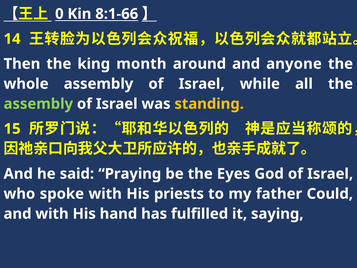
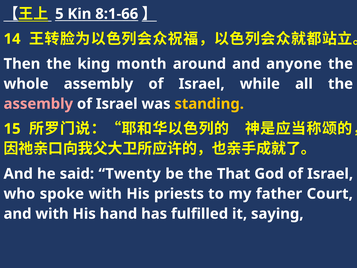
0: 0 -> 5
assembly at (38, 104) colour: light green -> pink
Praying: Praying -> Twenty
Eyes: Eyes -> That
Could: Could -> Court
